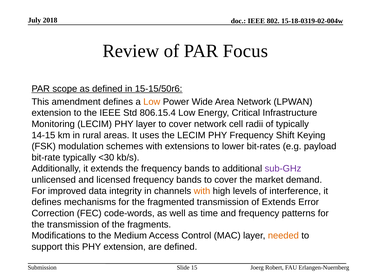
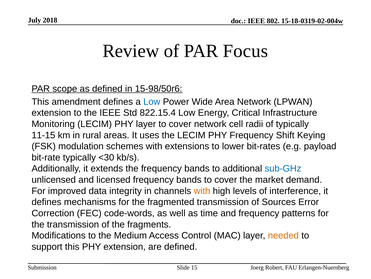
15-15/50r6: 15-15/50r6 -> 15-98/50r6
Low at (152, 101) colour: orange -> blue
806.15.4: 806.15.4 -> 822.15.4
14-15: 14-15 -> 11-15
sub-GHz colour: purple -> blue
of Extends: Extends -> Sources
